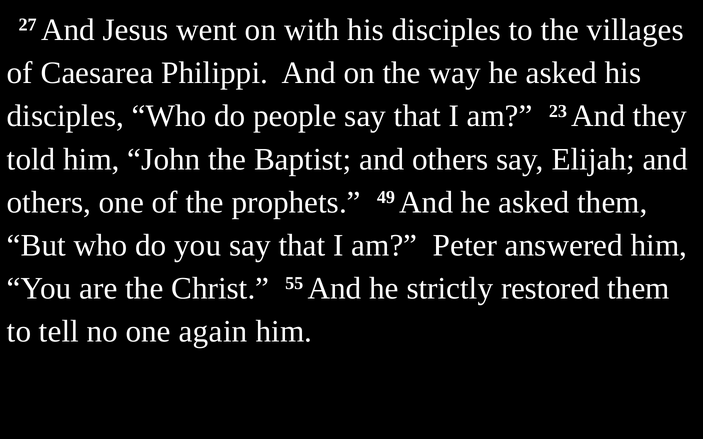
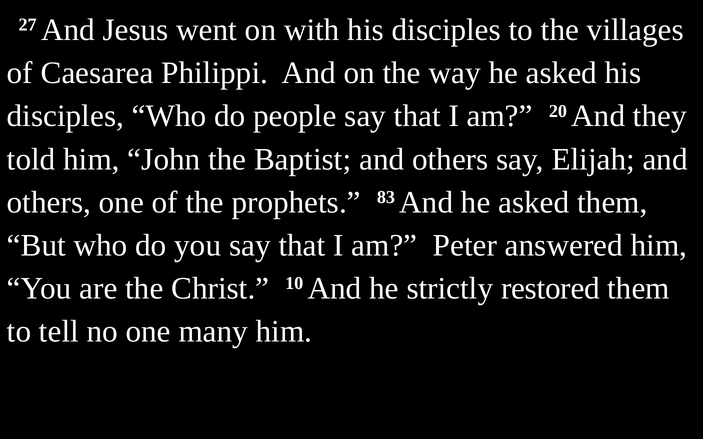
23: 23 -> 20
49: 49 -> 83
55: 55 -> 10
again: again -> many
